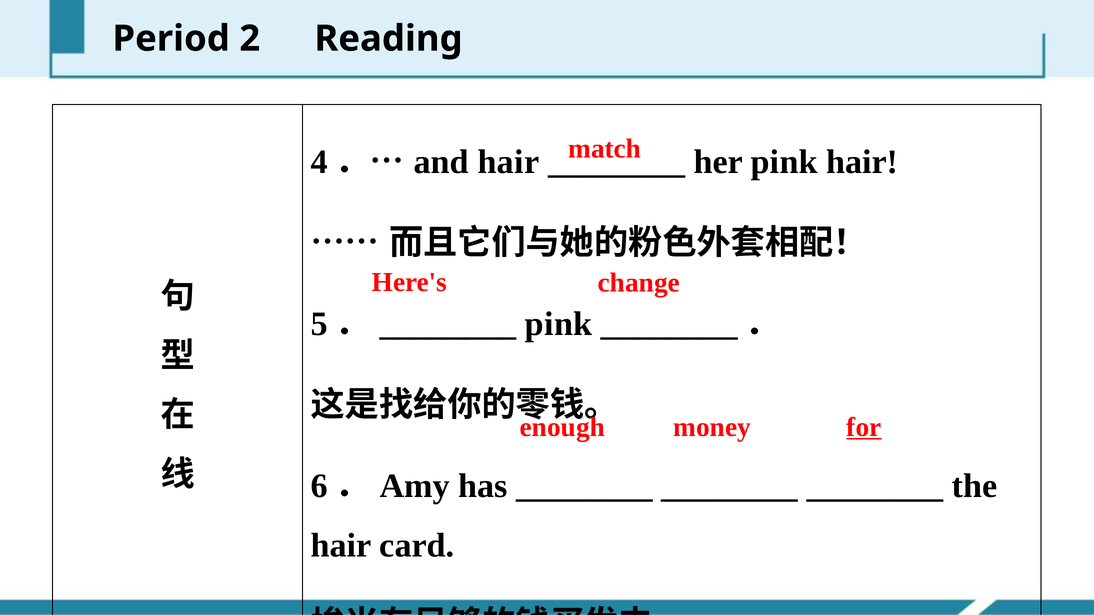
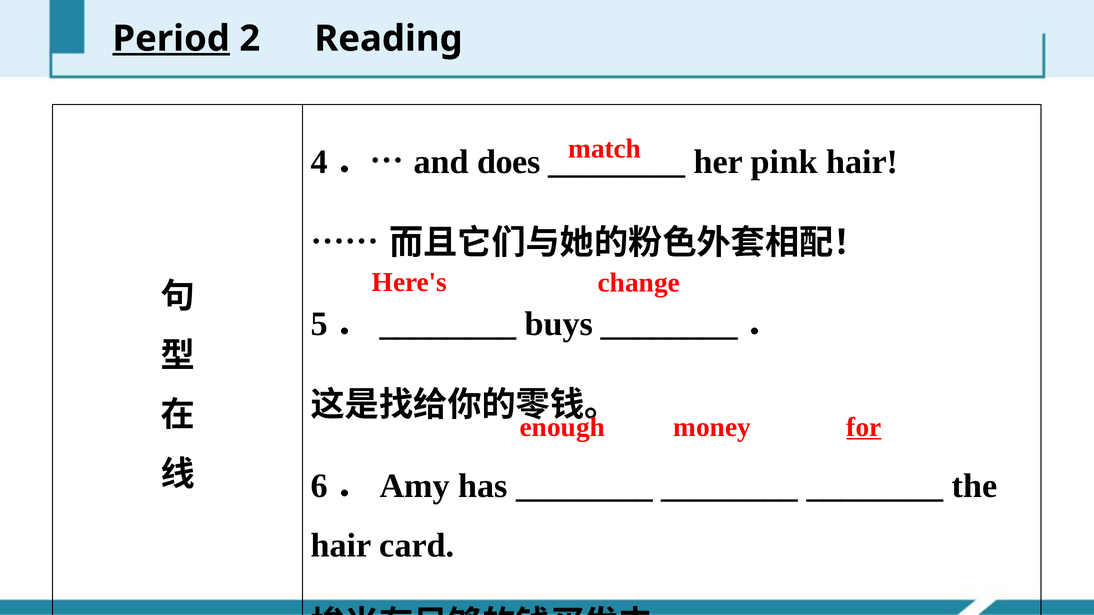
Period underline: none -> present
hair at (508, 162): hair -> does
pink at (559, 324): pink -> buys
